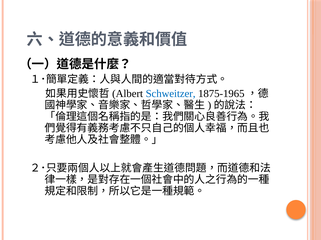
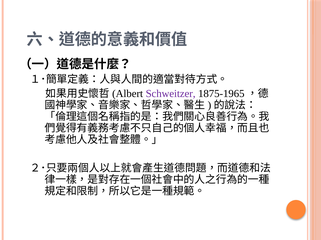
Schweitzer colour: blue -> purple
